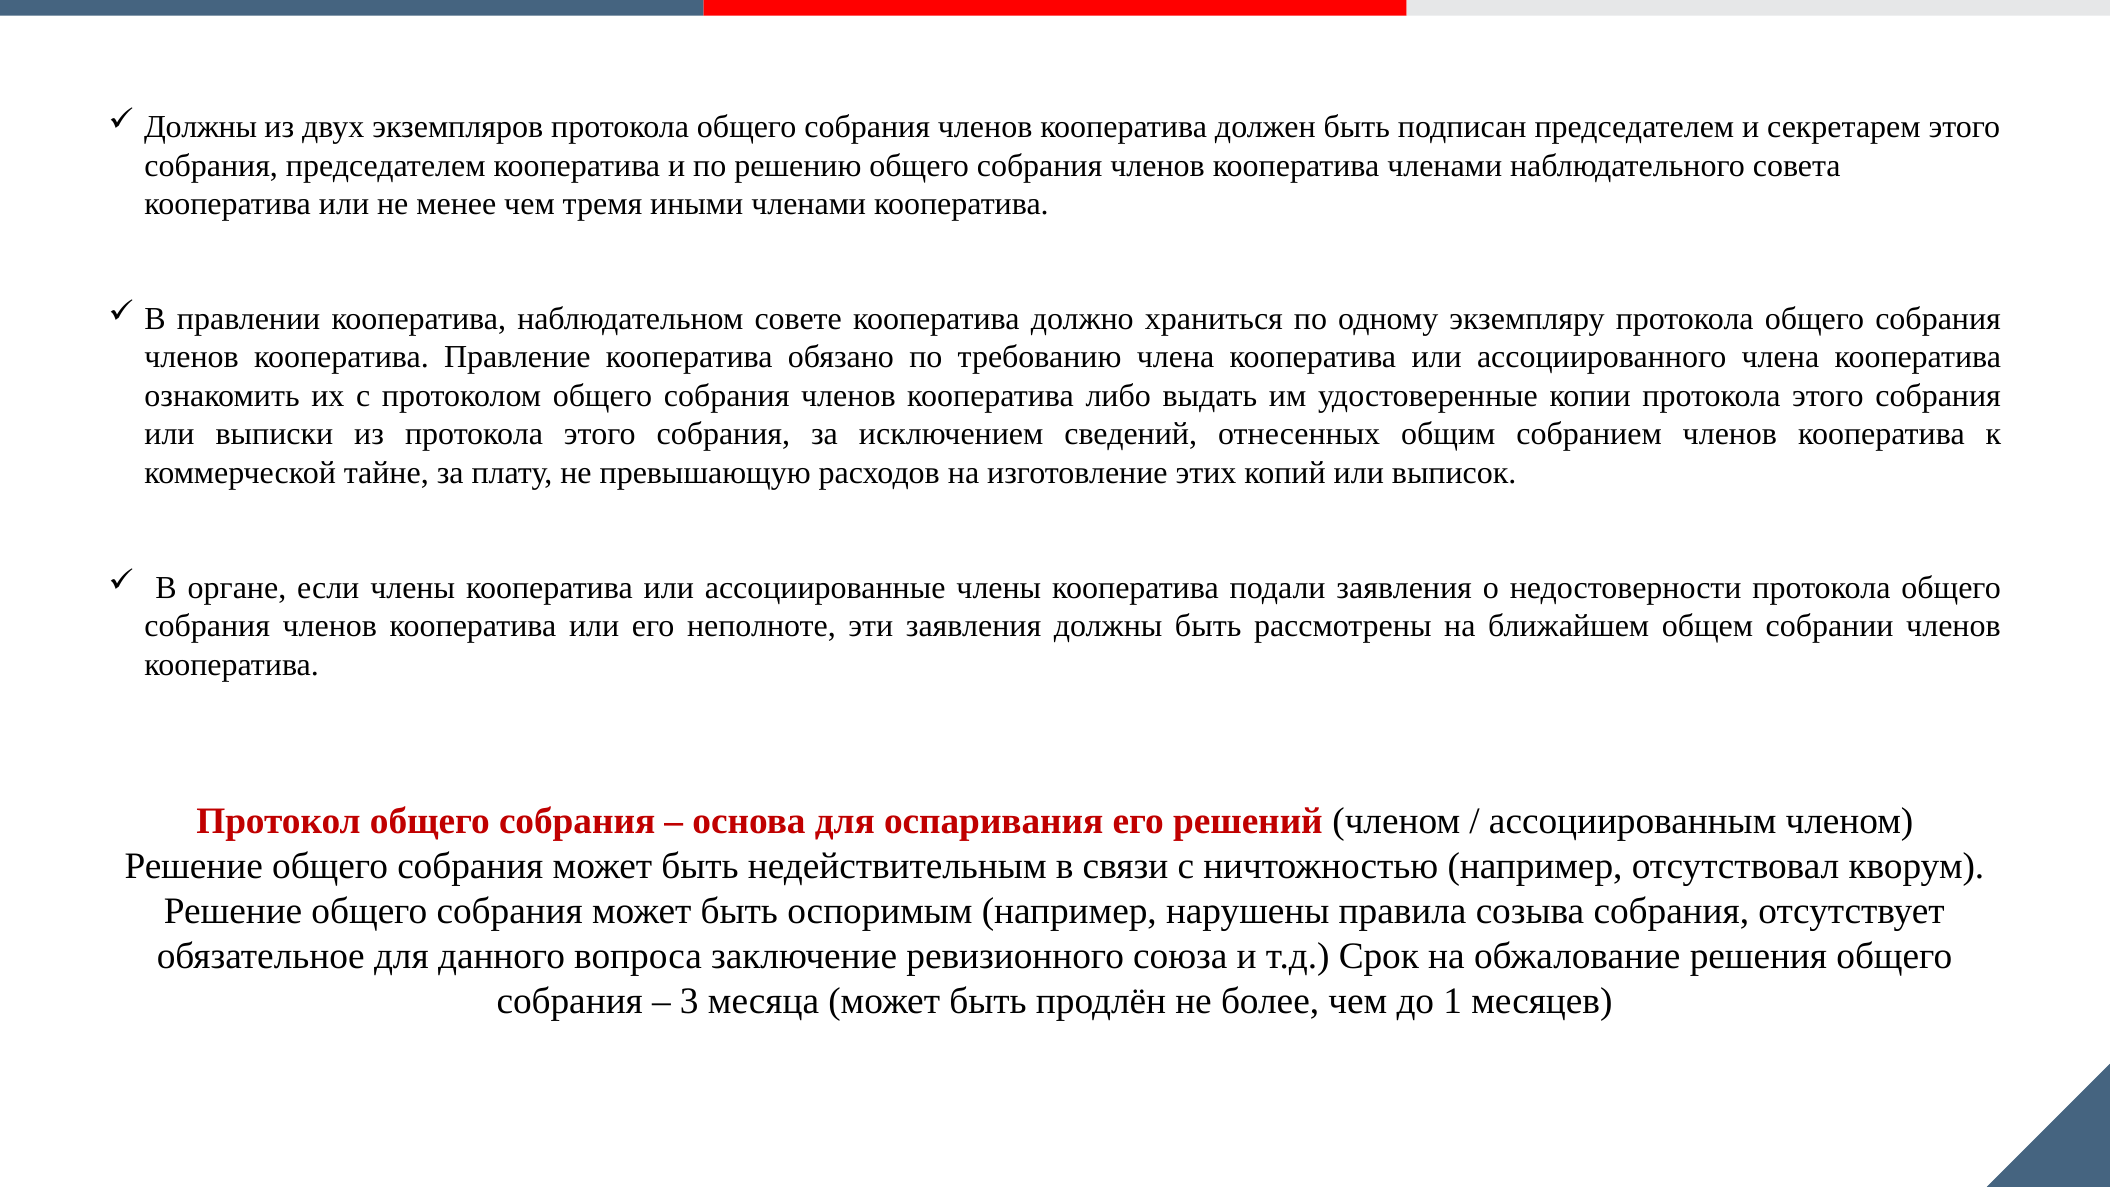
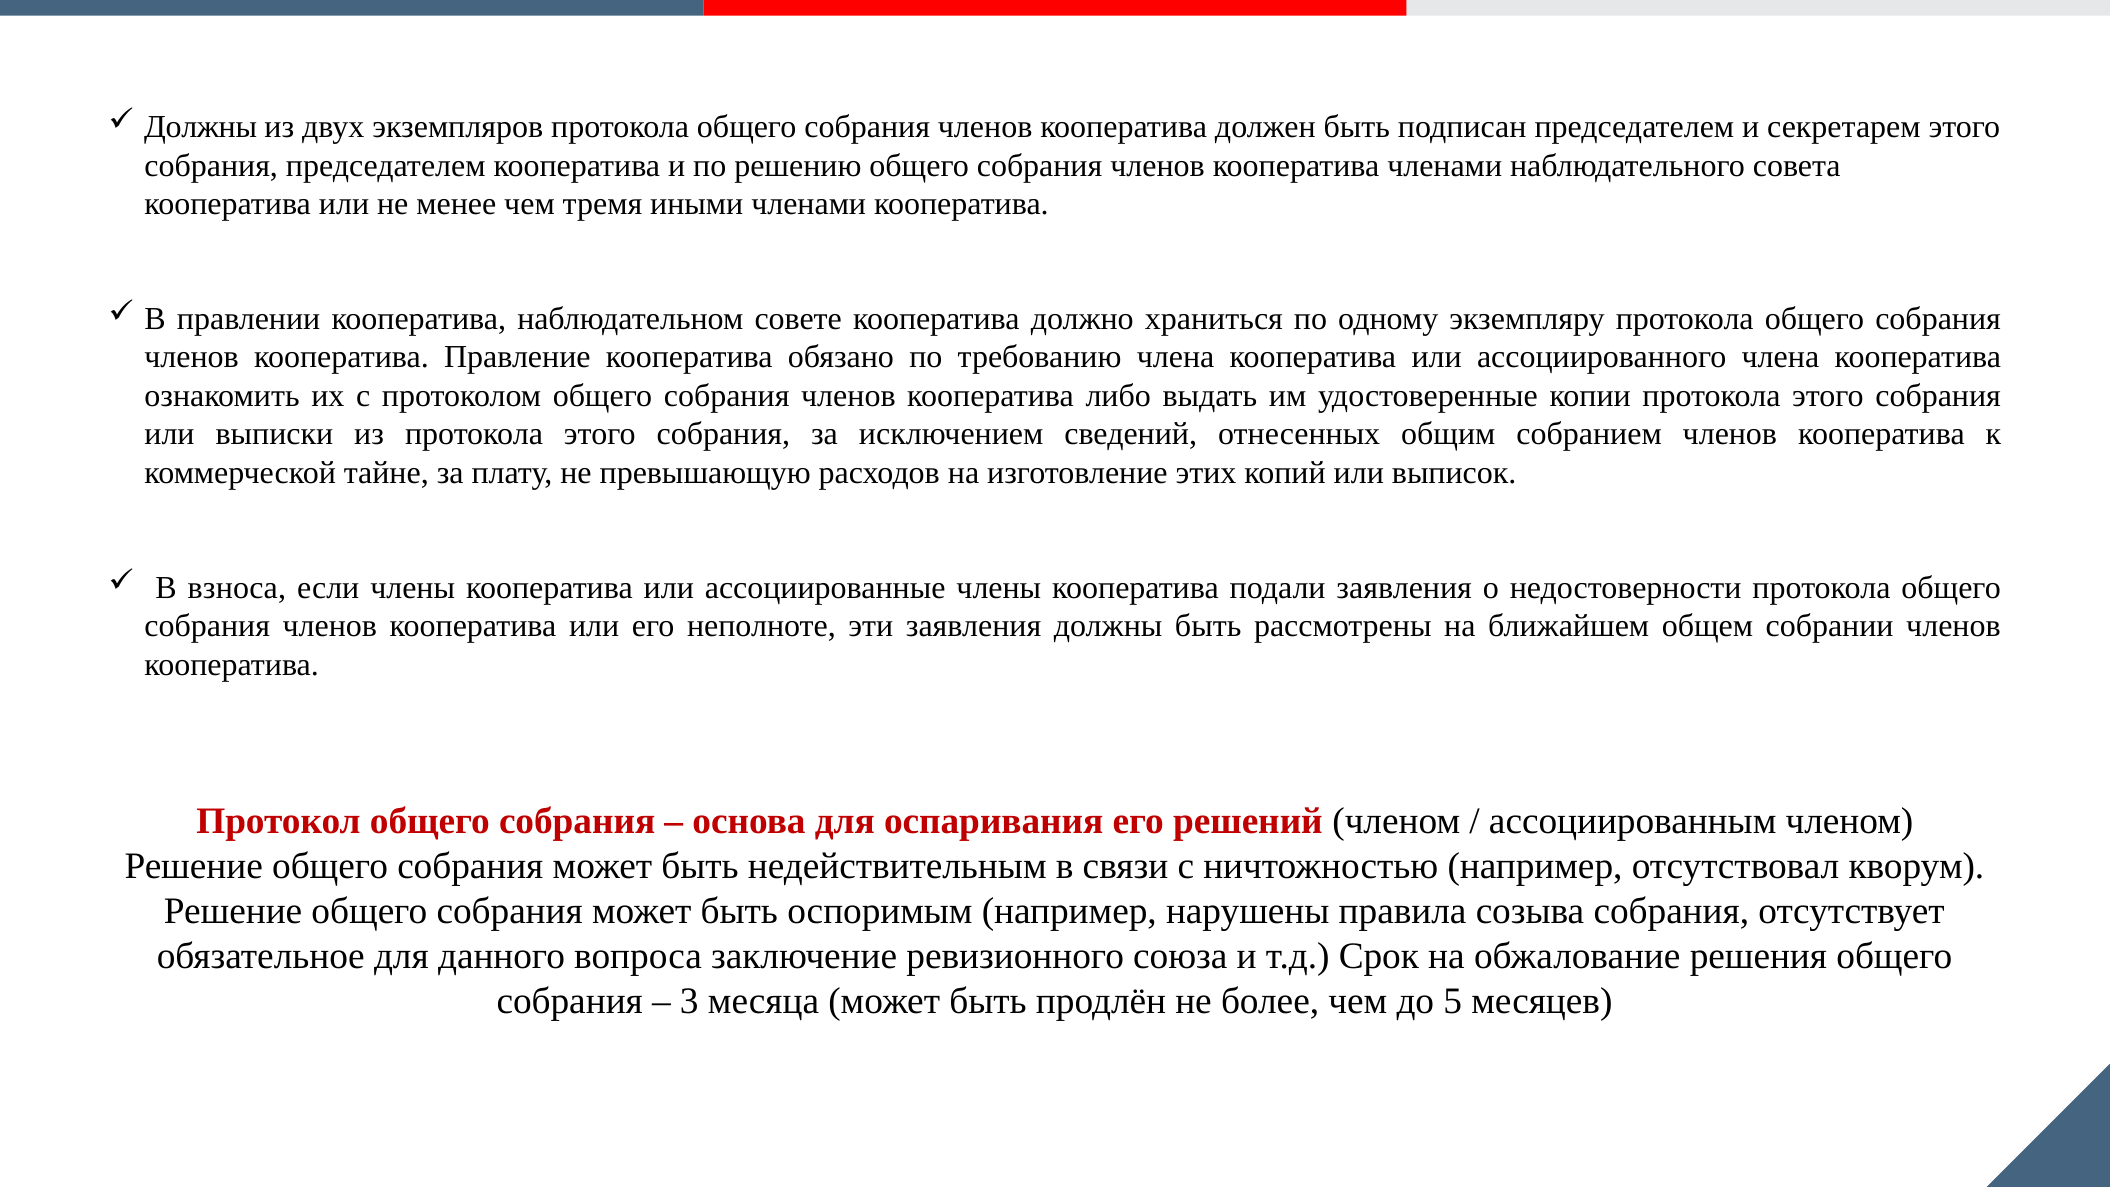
органе: органе -> взноса
1: 1 -> 5
